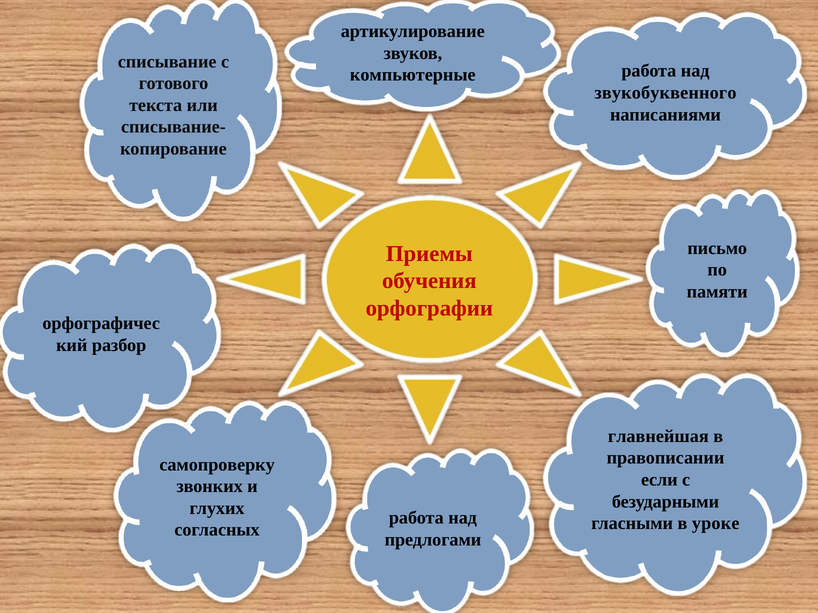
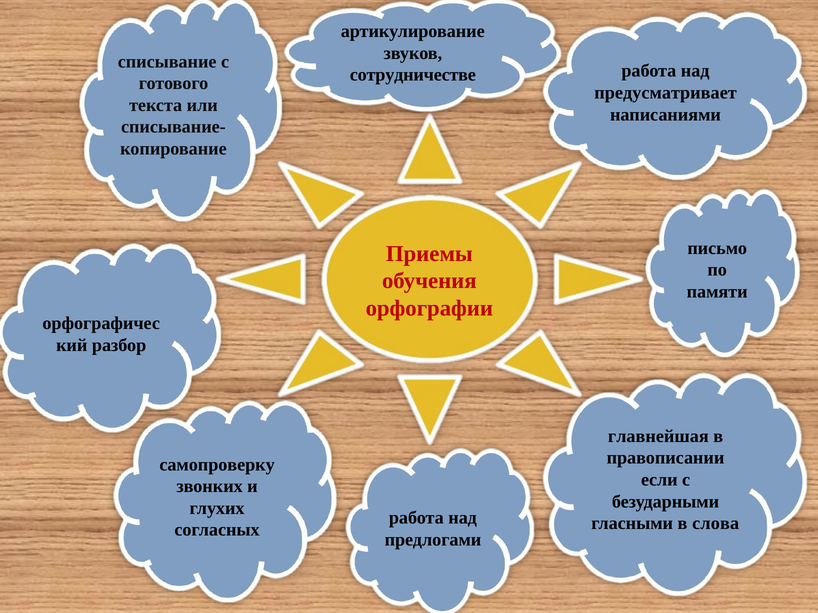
компьютерные: компьютерные -> сотрудничестве
звукобуквенного: звукобуквенного -> предусматривает
уроке: уроке -> слова
